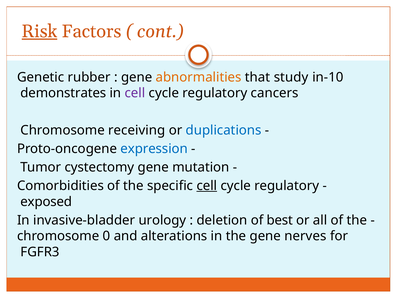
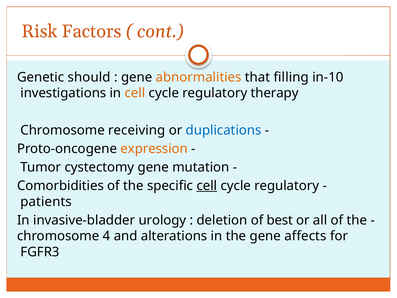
Risk underline: present -> none
rubber: rubber -> should
study: study -> filling
demonstrates: demonstrates -> investigations
cell at (135, 93) colour: purple -> orange
cancers: cancers -> therapy
expression colour: blue -> orange
exposed: exposed -> patients
0: 0 -> 4
nerves: nerves -> affects
